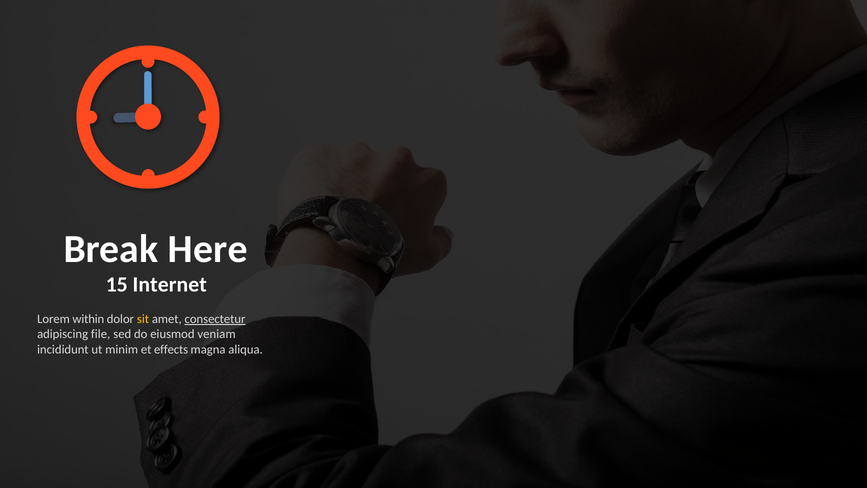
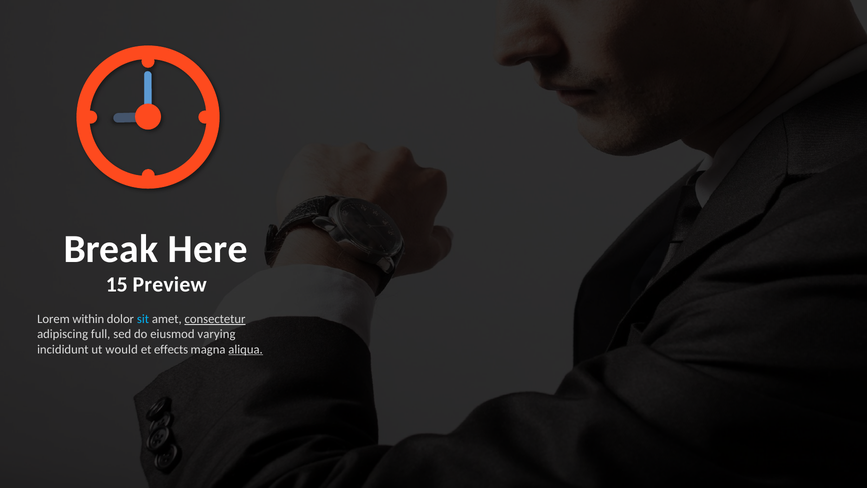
Internet: Internet -> Preview
sit colour: yellow -> light blue
file: file -> full
veniam: veniam -> varying
minim: minim -> would
aliqua underline: none -> present
